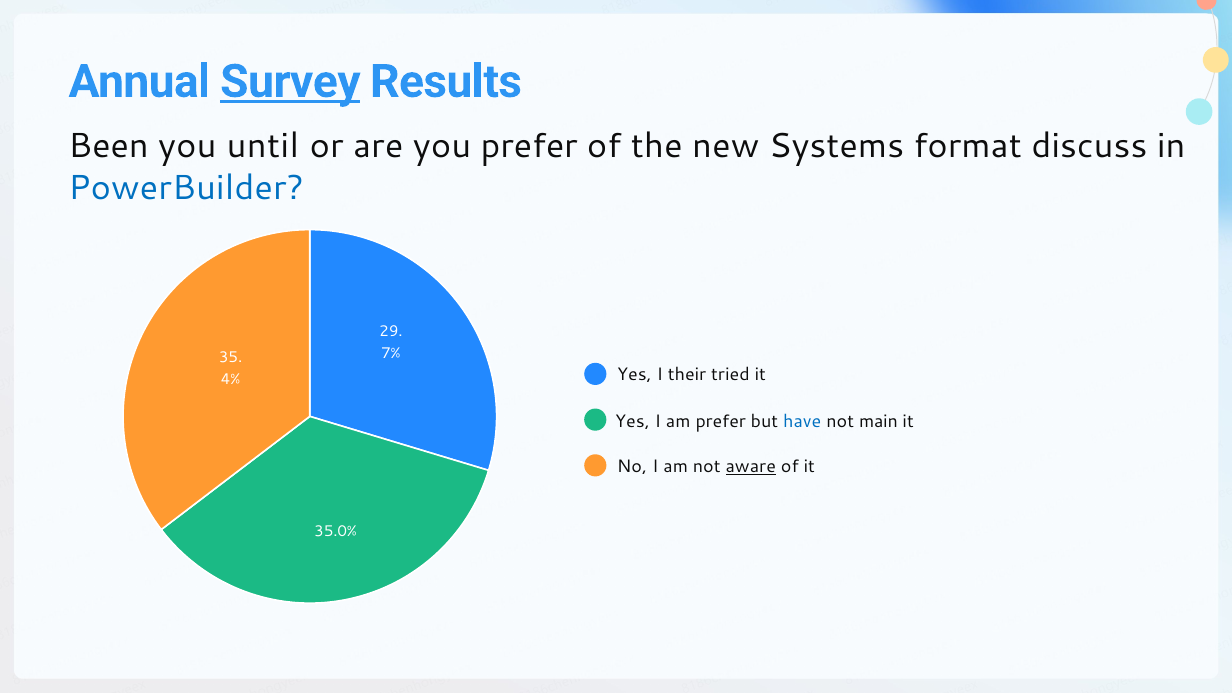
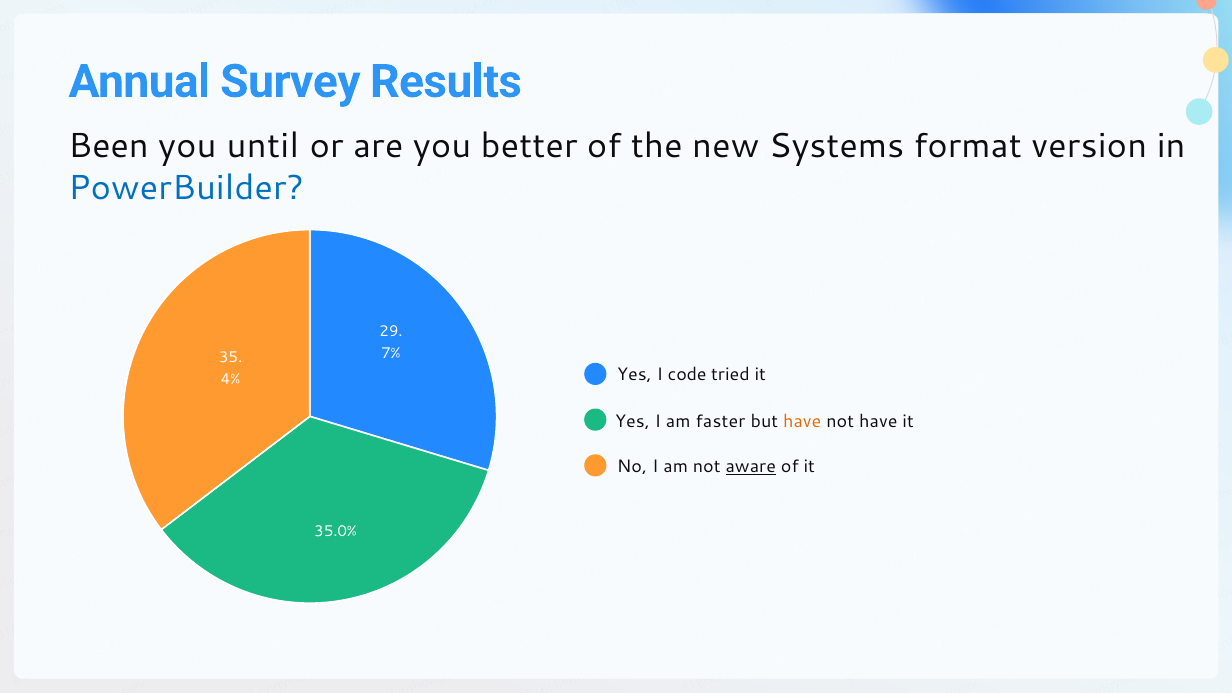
Survey underline: present -> none
you prefer: prefer -> better
discuss: discuss -> version
their: their -> code
am prefer: prefer -> faster
have at (802, 421) colour: blue -> orange
not main: main -> have
